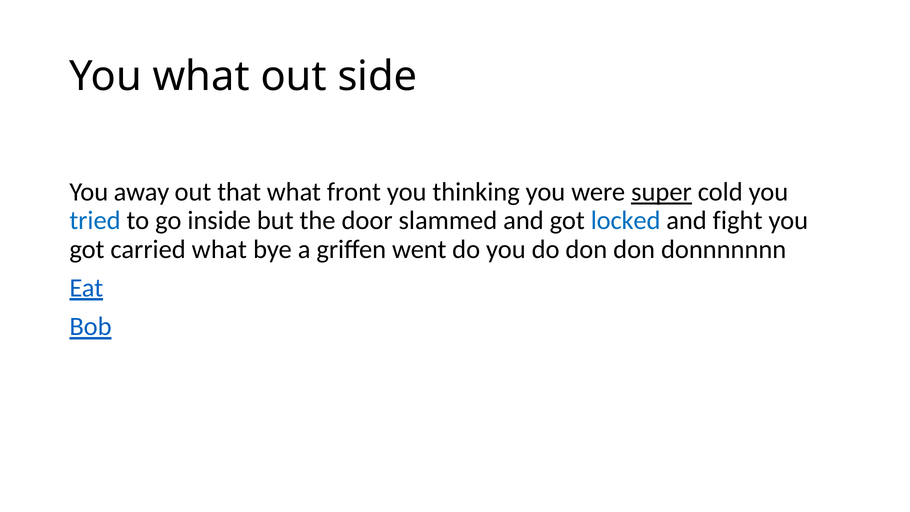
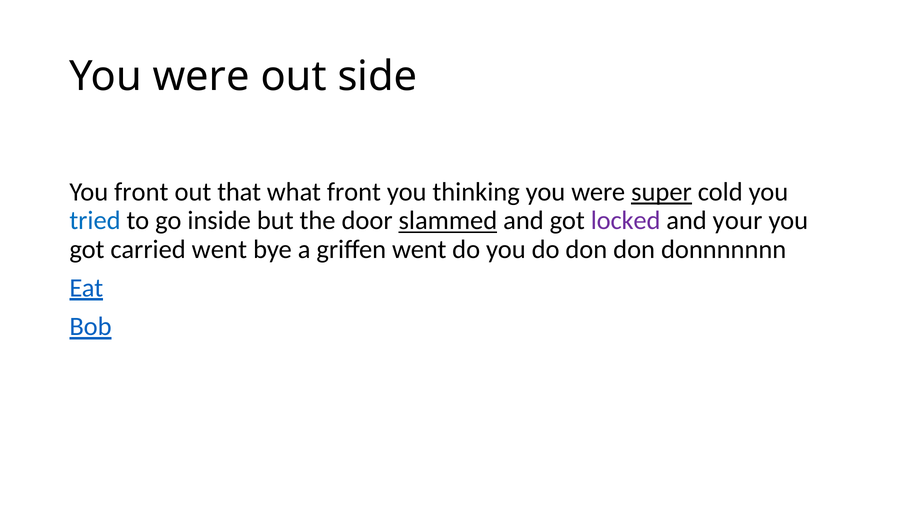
what at (201, 76): what -> were
You away: away -> front
slammed underline: none -> present
locked colour: blue -> purple
fight: fight -> your
carried what: what -> went
